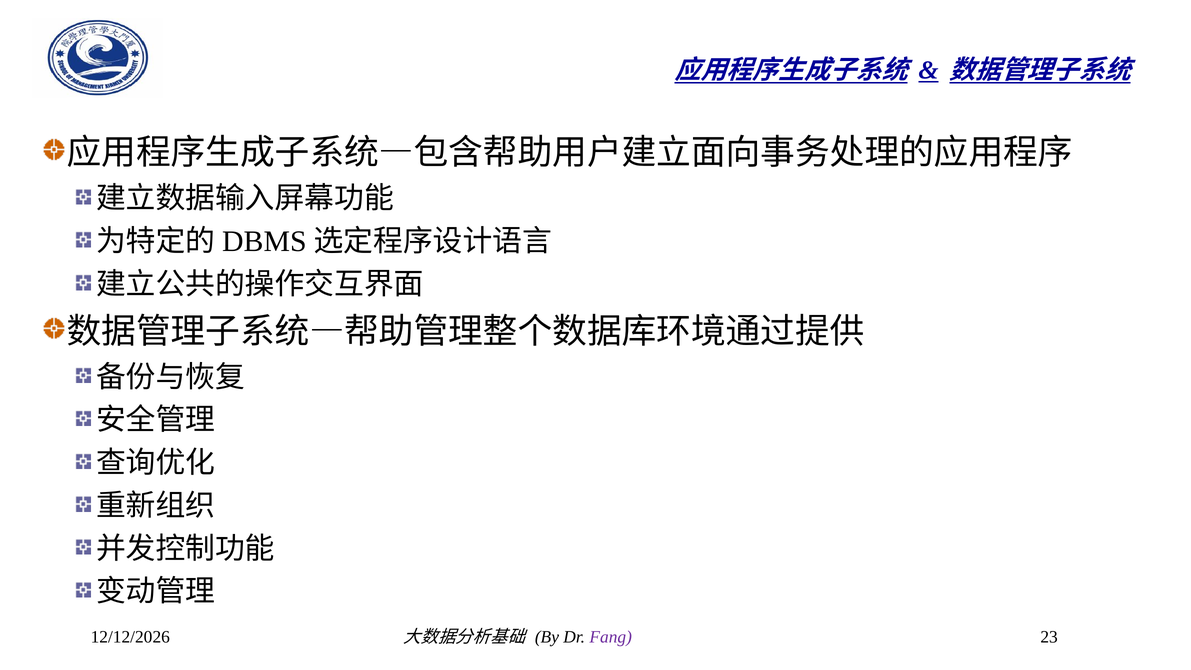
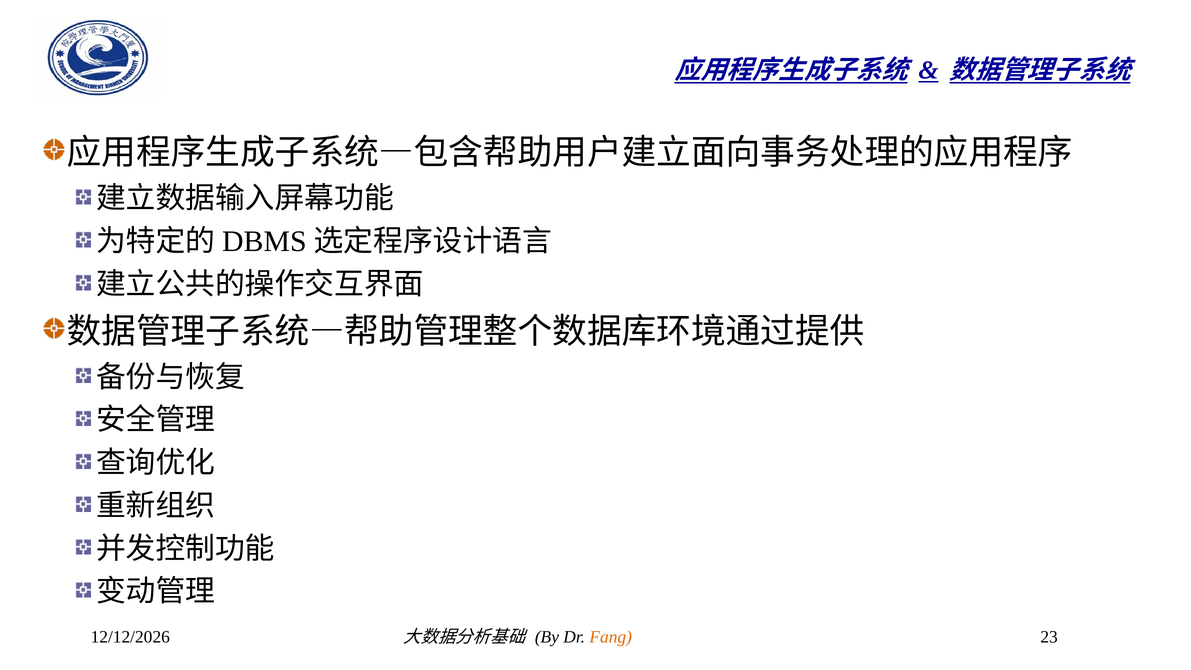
Fang colour: purple -> orange
